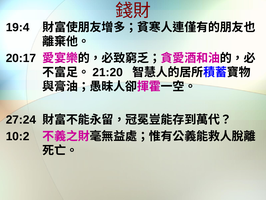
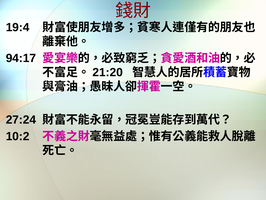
20:17: 20:17 -> 94:17
